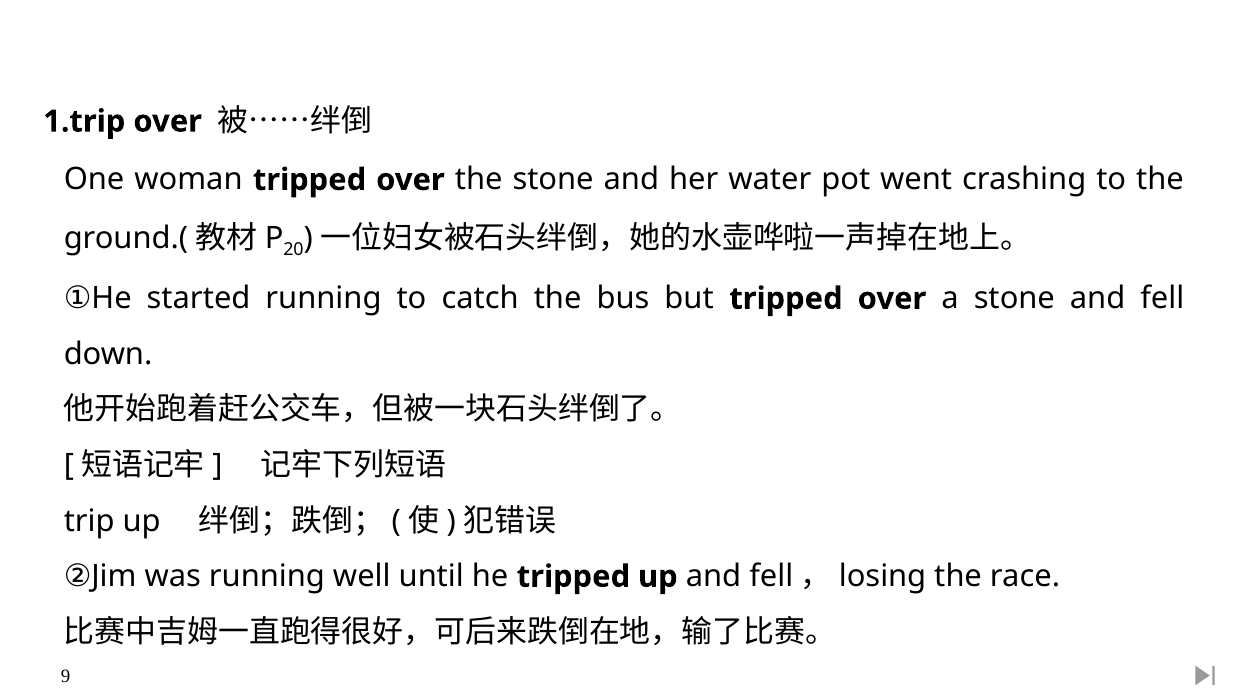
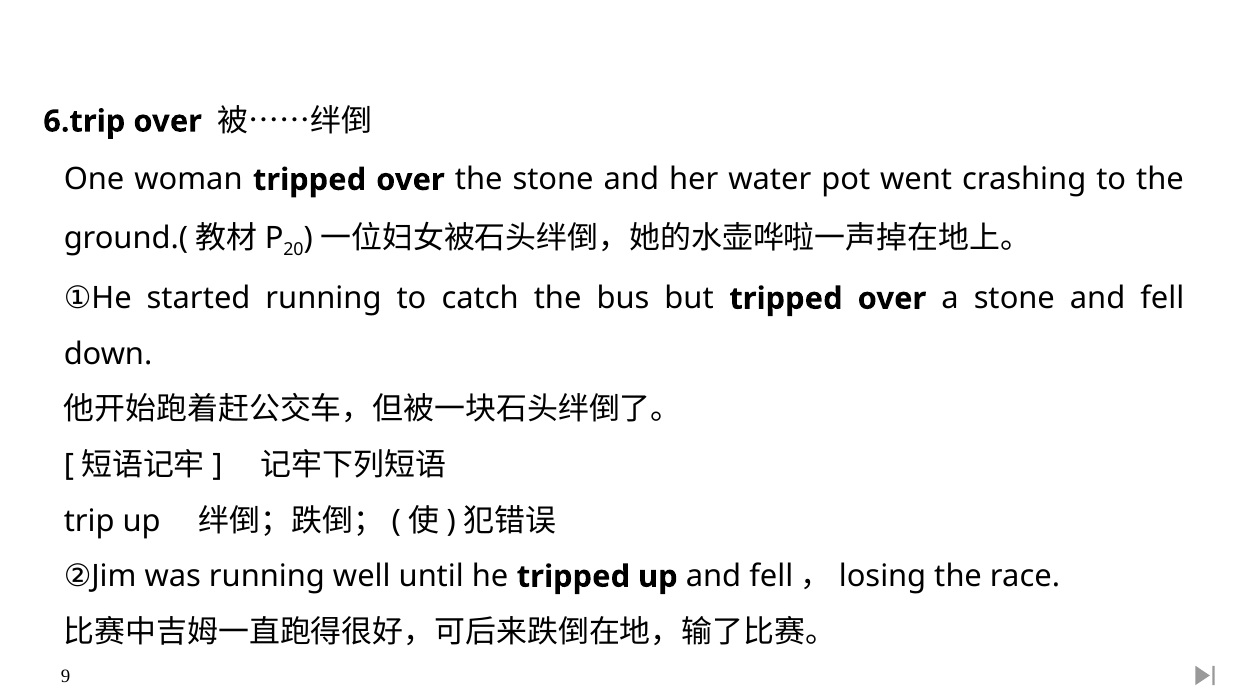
1.trip: 1.trip -> 6.trip
